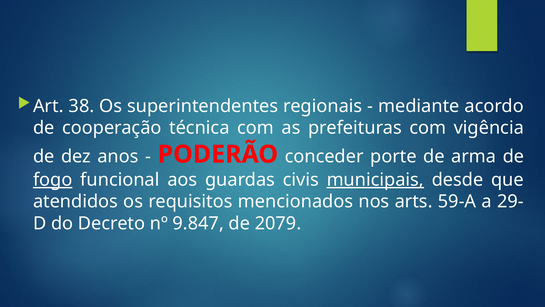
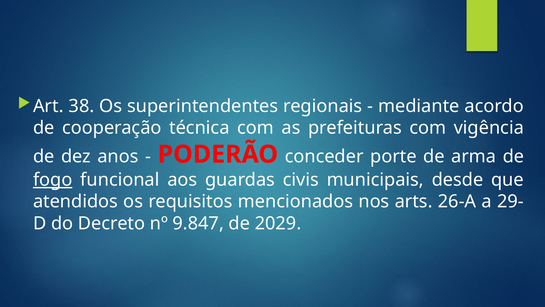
municipais underline: present -> none
59-A: 59-A -> 26-A
2079: 2079 -> 2029
